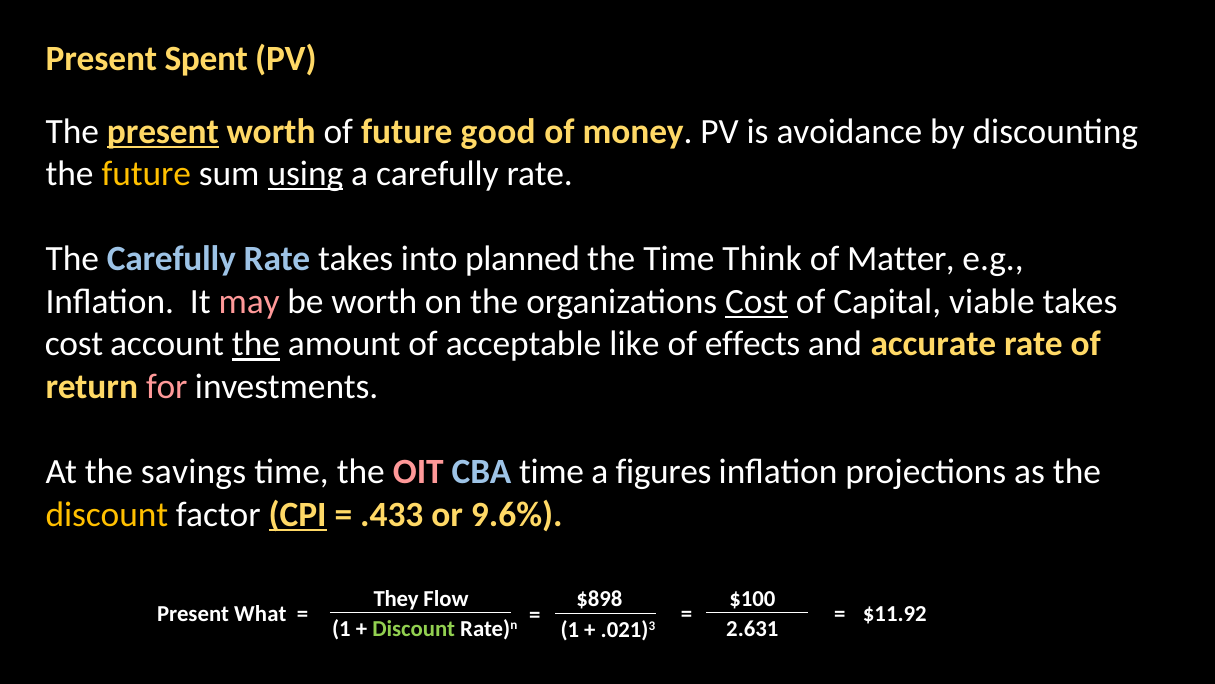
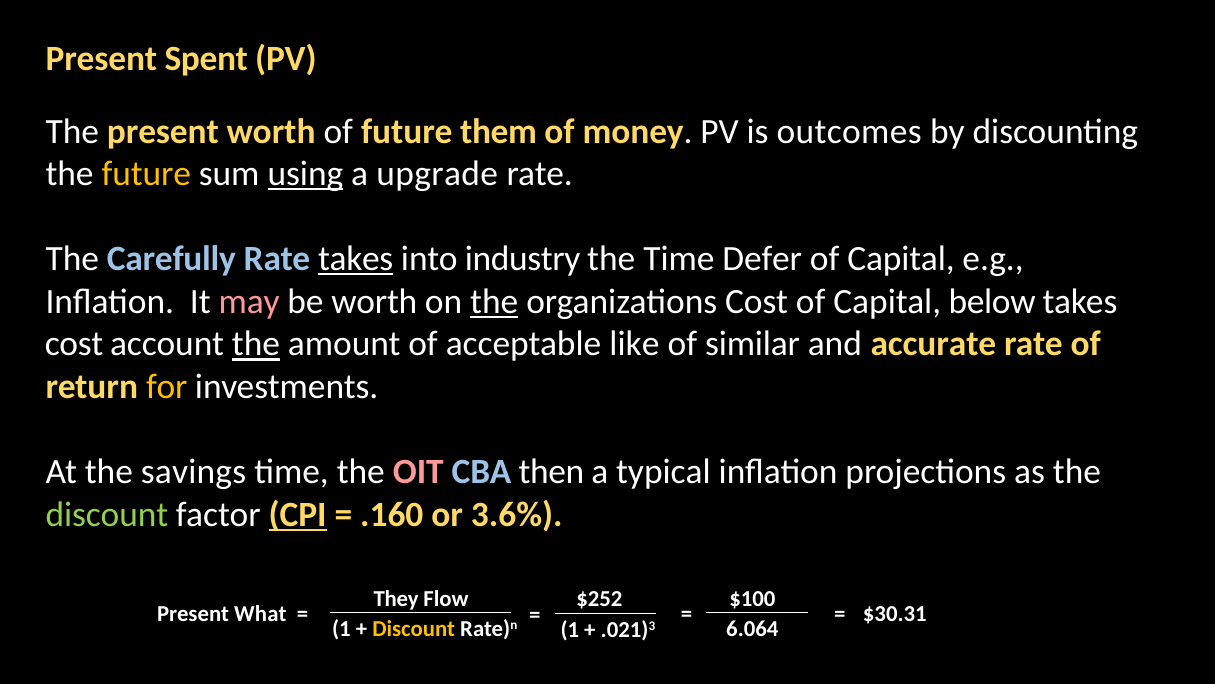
present at (163, 131) underline: present -> none
good: good -> them
avoidance: avoidance -> outcomes
a carefully: carefully -> upgrade
takes at (356, 259) underline: none -> present
planned: planned -> industry
Think: Think -> Defer
Matter at (901, 259): Matter -> Capital
the at (494, 301) underline: none -> present
Cost at (757, 301) underline: present -> none
viable: viable -> below
effects: effects -> similar
for colour: pink -> yellow
CBA time: time -> then
figures: figures -> typical
discount at (107, 514) colour: yellow -> light green
.433: .433 -> .160
9.6%: 9.6% -> 3.6%
$898: $898 -> $252
$11.92: $11.92 -> $30.31
Discount at (414, 628) colour: light green -> yellow
2.631: 2.631 -> 6.064
